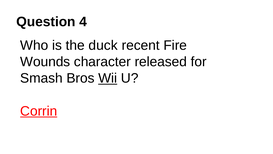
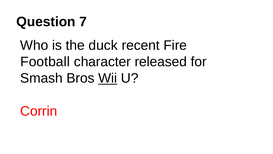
4: 4 -> 7
Wounds: Wounds -> Football
Corrin underline: present -> none
